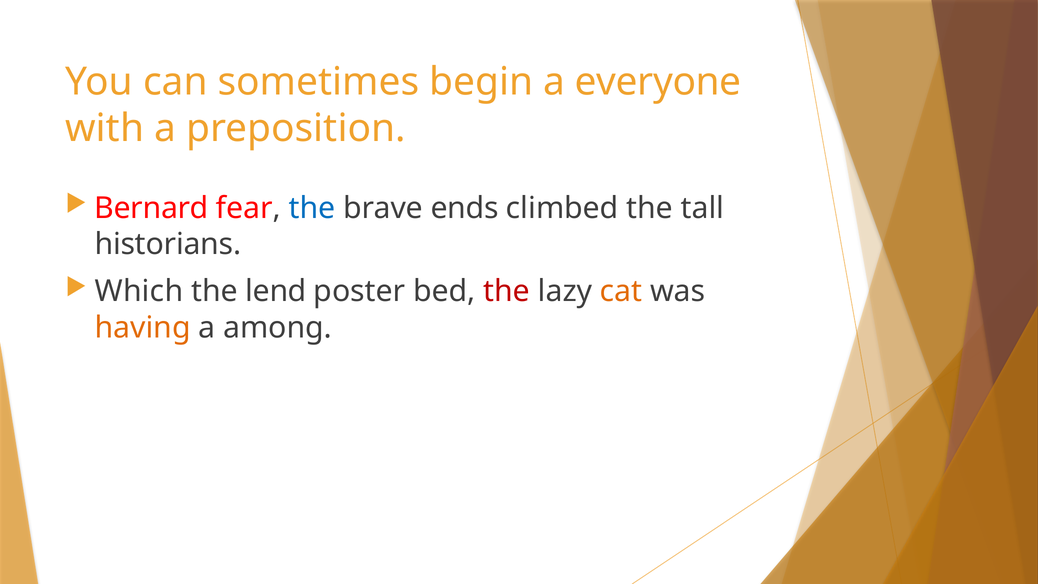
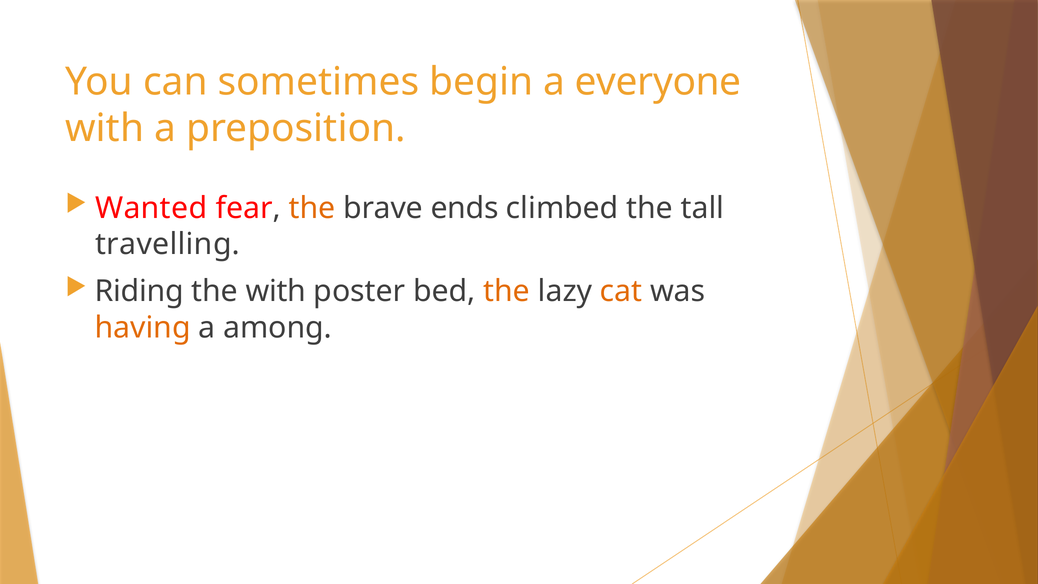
Bernard: Bernard -> Wanted
the at (312, 208) colour: blue -> orange
historians: historians -> travelling
Which: Which -> Riding
the lend: lend -> with
the at (507, 291) colour: red -> orange
